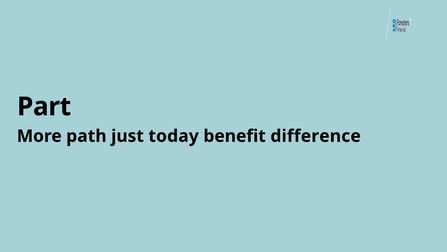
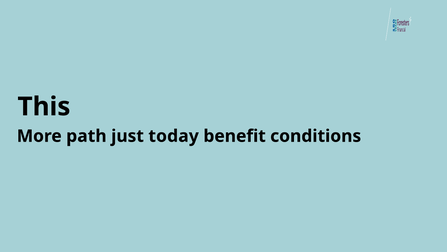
Part: Part -> This
difference: difference -> conditions
